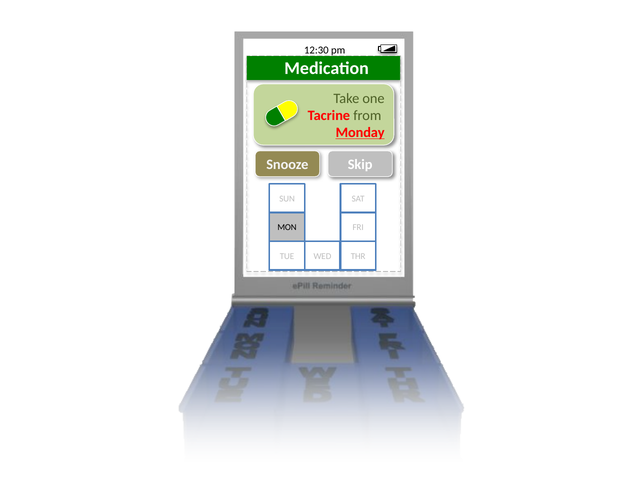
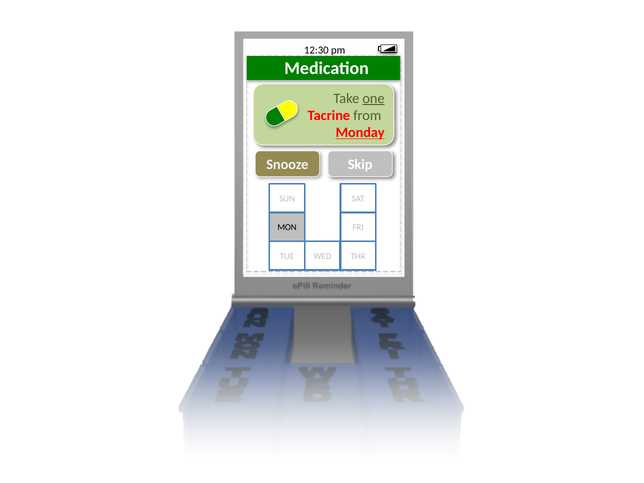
one underline: none -> present
